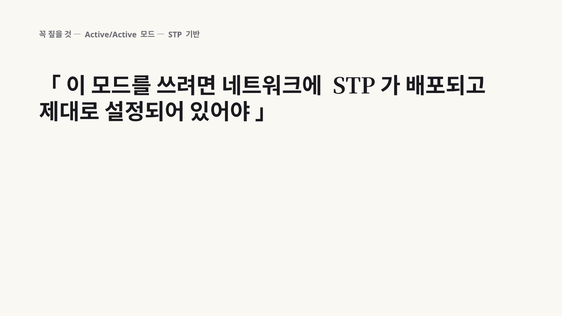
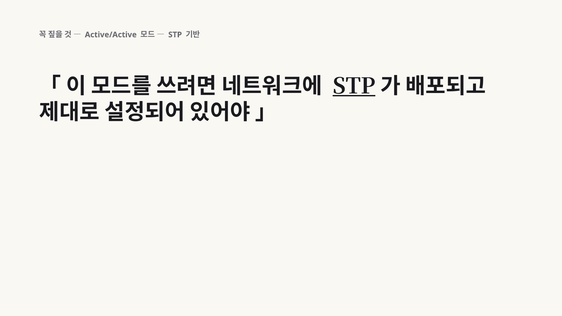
STP at (354, 86) underline: none -> present
